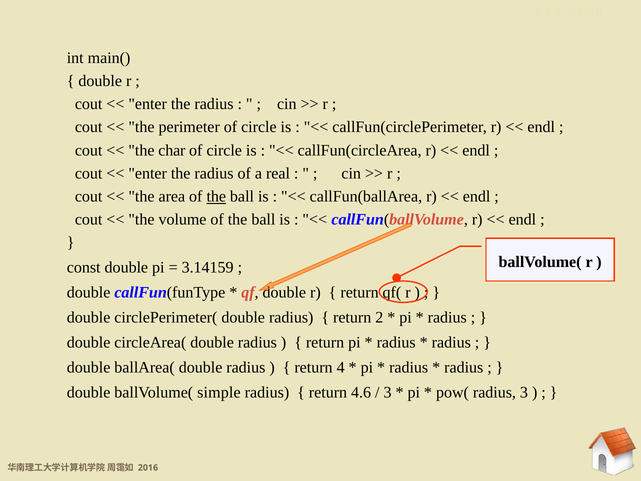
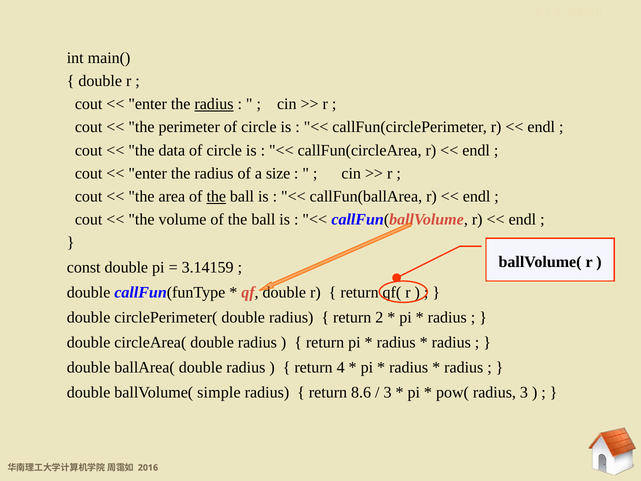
radius at (214, 104) underline: none -> present
char: char -> data
real: real -> size
4.6: 4.6 -> 8.6
